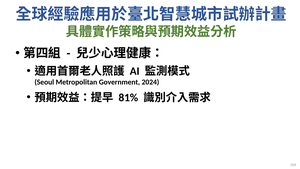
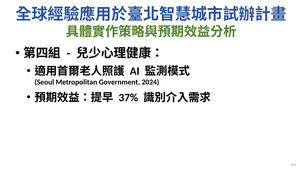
81%: 81% -> 37%
